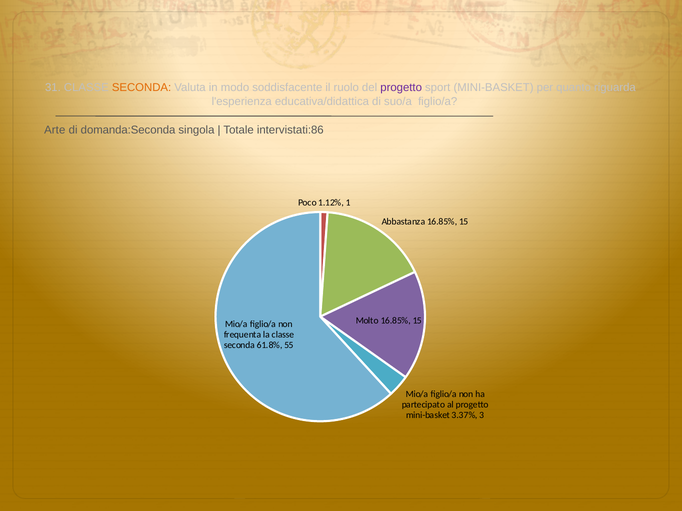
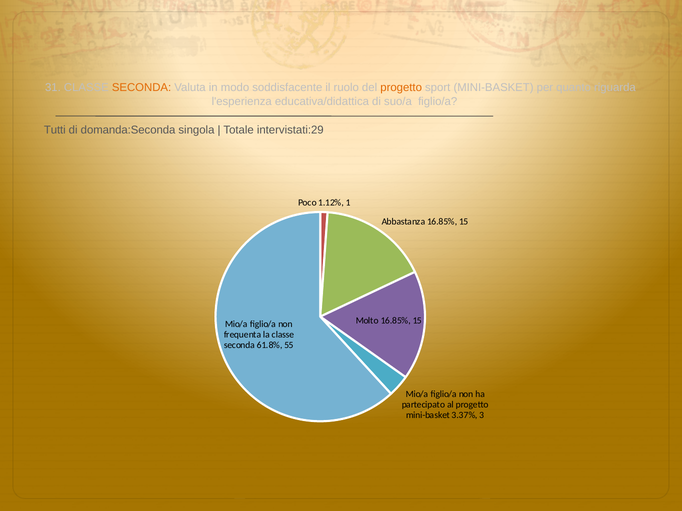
progetto at (401, 88) colour: purple -> orange
Arte: Arte -> Tutti
intervistati:86: intervistati:86 -> intervistati:29
